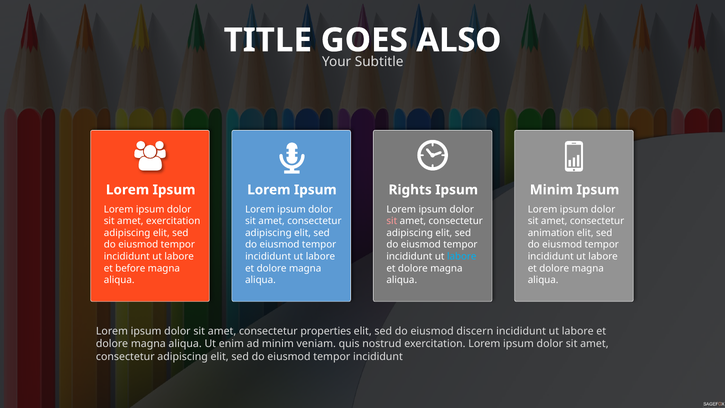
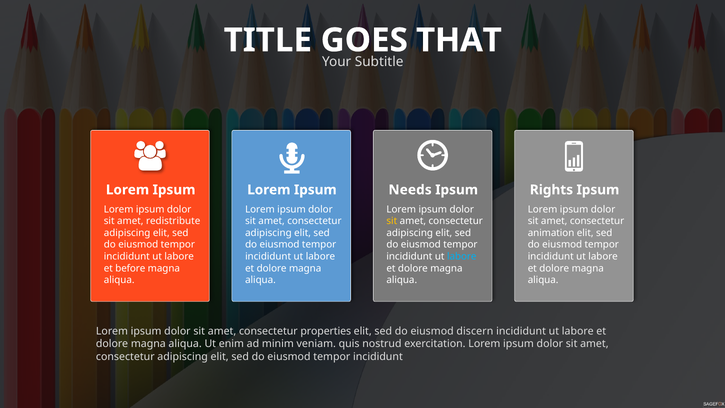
ALSO: ALSO -> THAT
Rights: Rights -> Needs
Minim at (551, 190): Minim -> Rights
amet exercitation: exercitation -> redistribute
sit at (392, 221) colour: pink -> yellow
